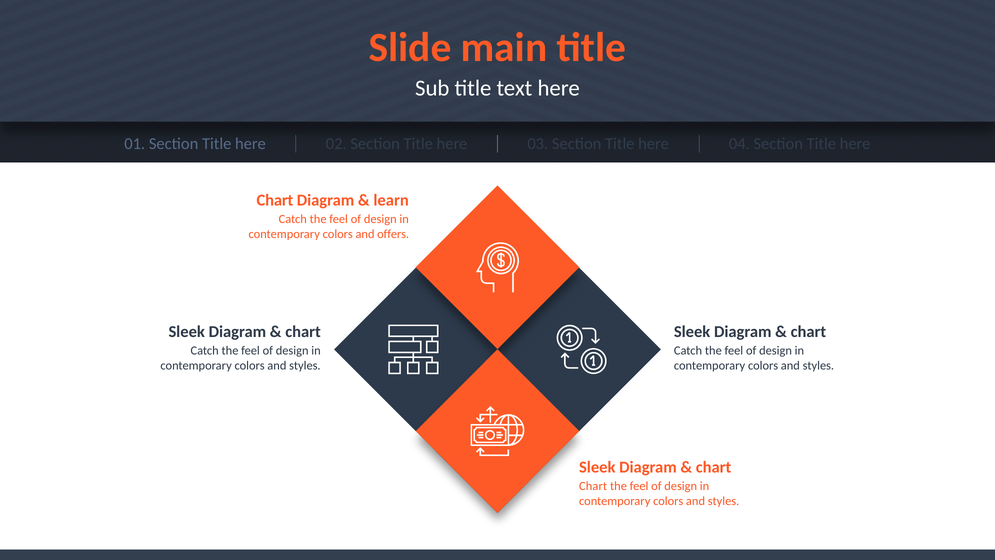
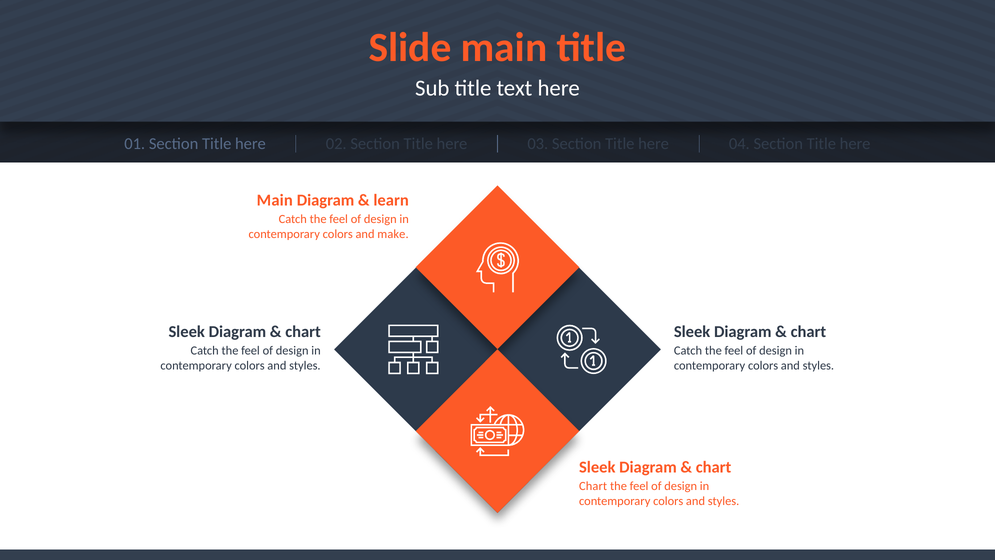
Chart at (275, 200): Chart -> Main
offers: offers -> make
